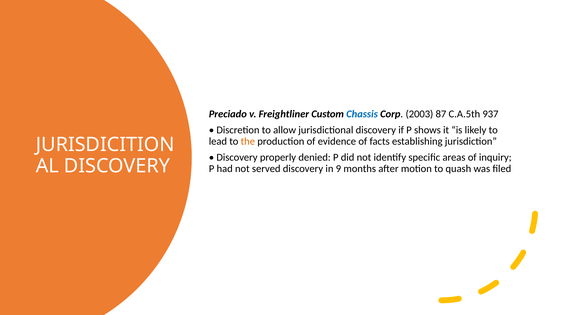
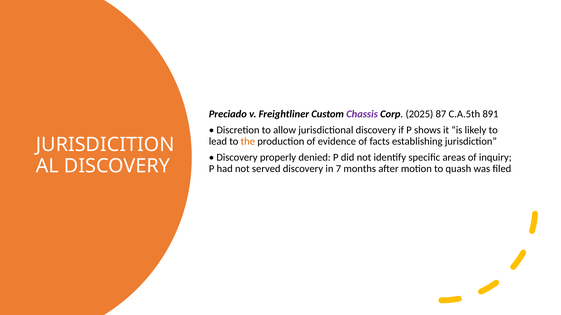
Chassis colour: blue -> purple
2003: 2003 -> 2025
937: 937 -> 891
9: 9 -> 7
